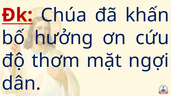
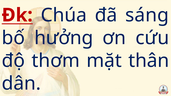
khấn: khấn -> sáng
ngợi: ngợi -> thân
